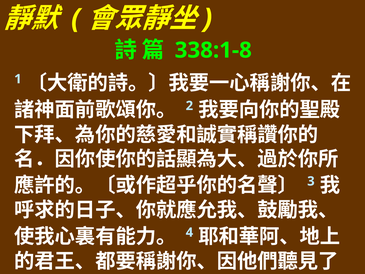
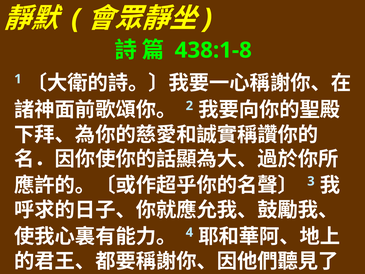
338:1-8: 338:1-8 -> 438:1-8
